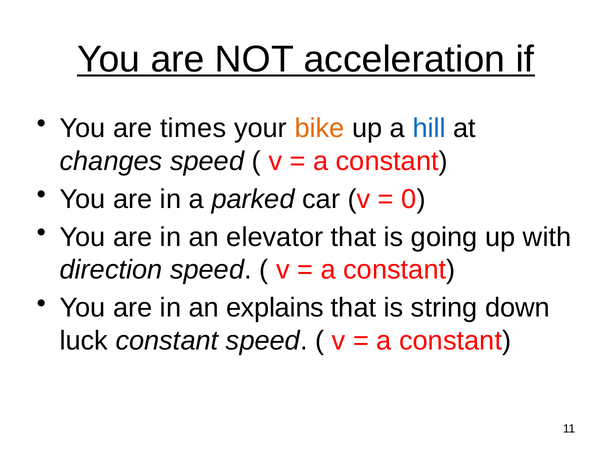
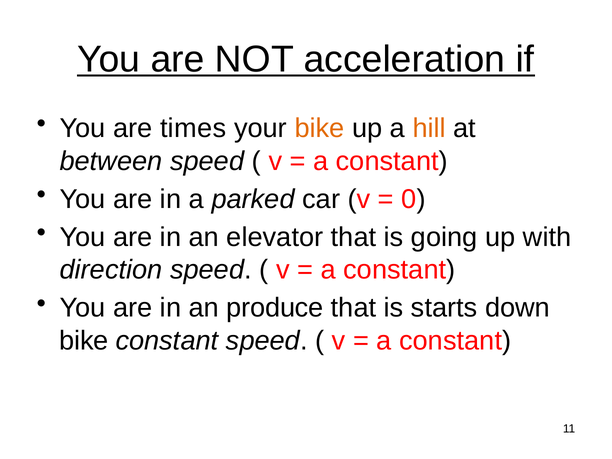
hill colour: blue -> orange
changes: changes -> between
explains: explains -> produce
string: string -> starts
luck at (84, 341): luck -> bike
